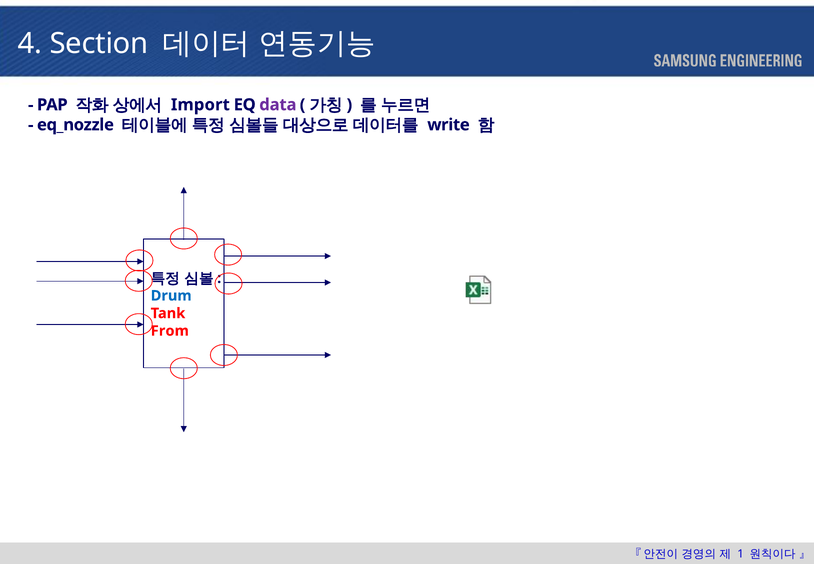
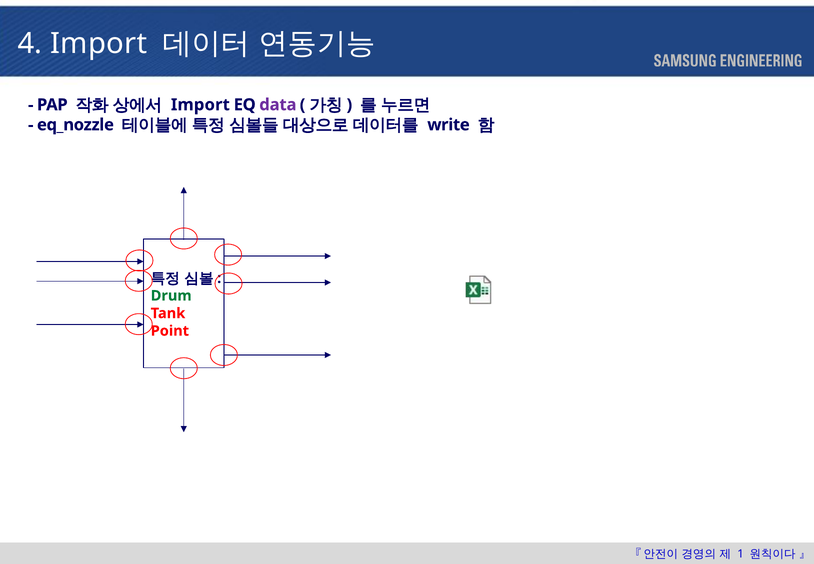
4 Section: Section -> Import
Drum colour: blue -> green
From: From -> Point
